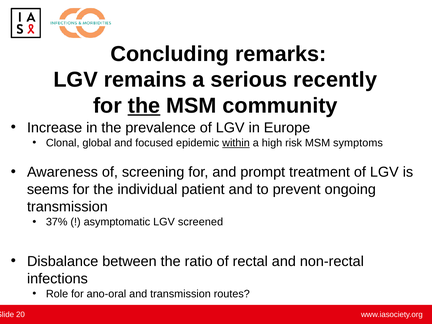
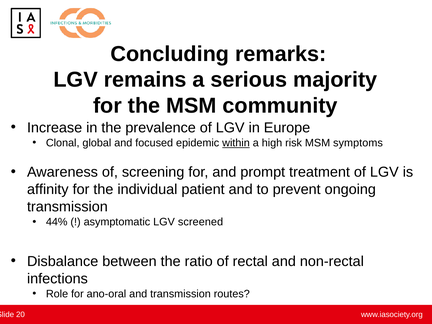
recently: recently -> majority
the at (144, 106) underline: present -> none
seems: seems -> affinity
37%: 37% -> 44%
